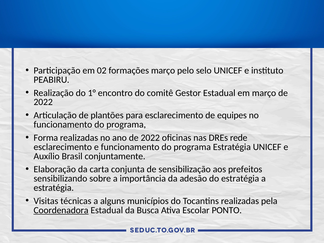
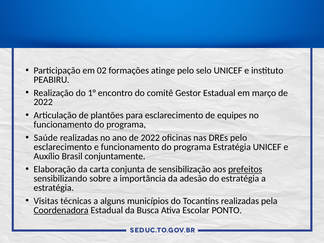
formações março: março -> atinge
Forma: Forma -> Saúde
DREs rede: rede -> pelo
prefeitos underline: none -> present
